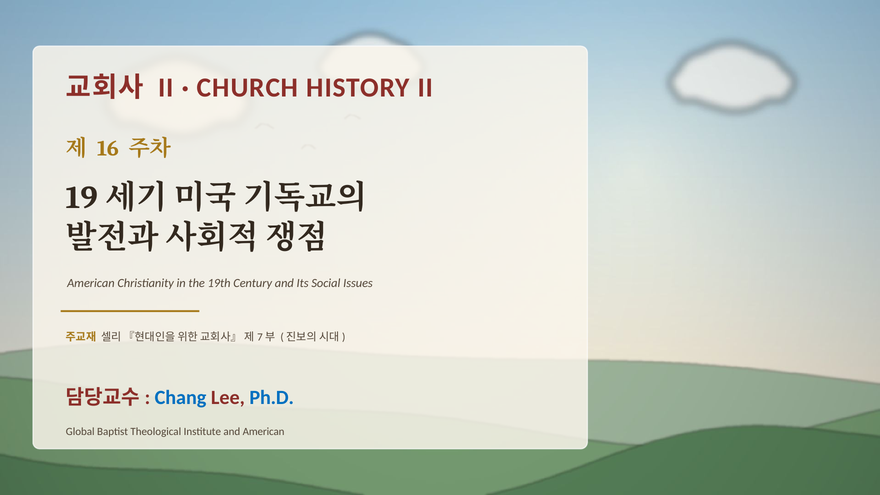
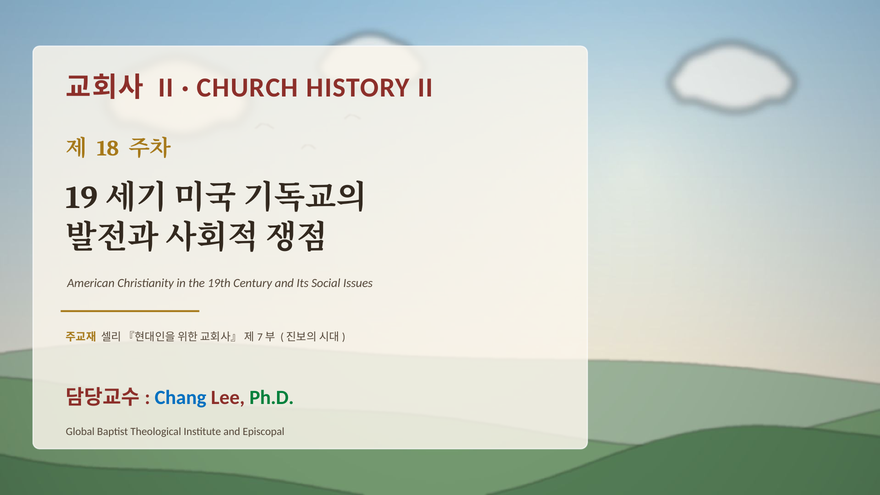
16: 16 -> 18
Ph.D colour: blue -> green
and American: American -> Episcopal
